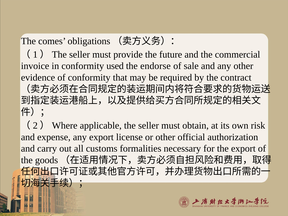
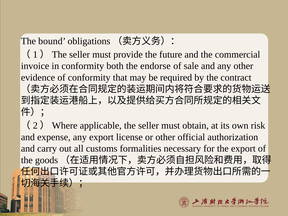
comes: comes -> bound
used: used -> both
